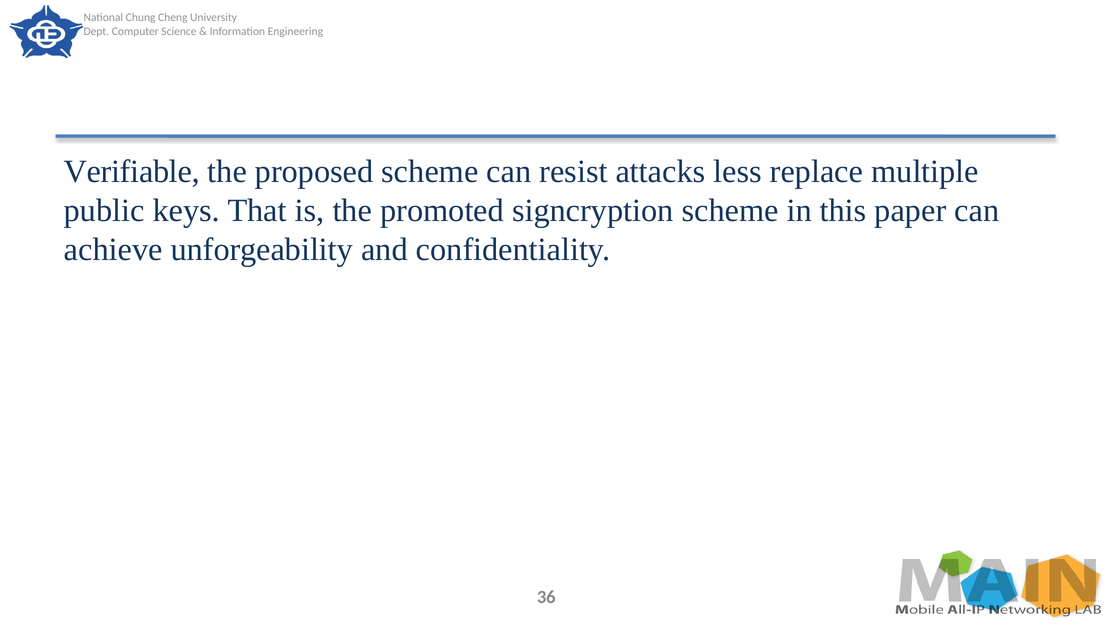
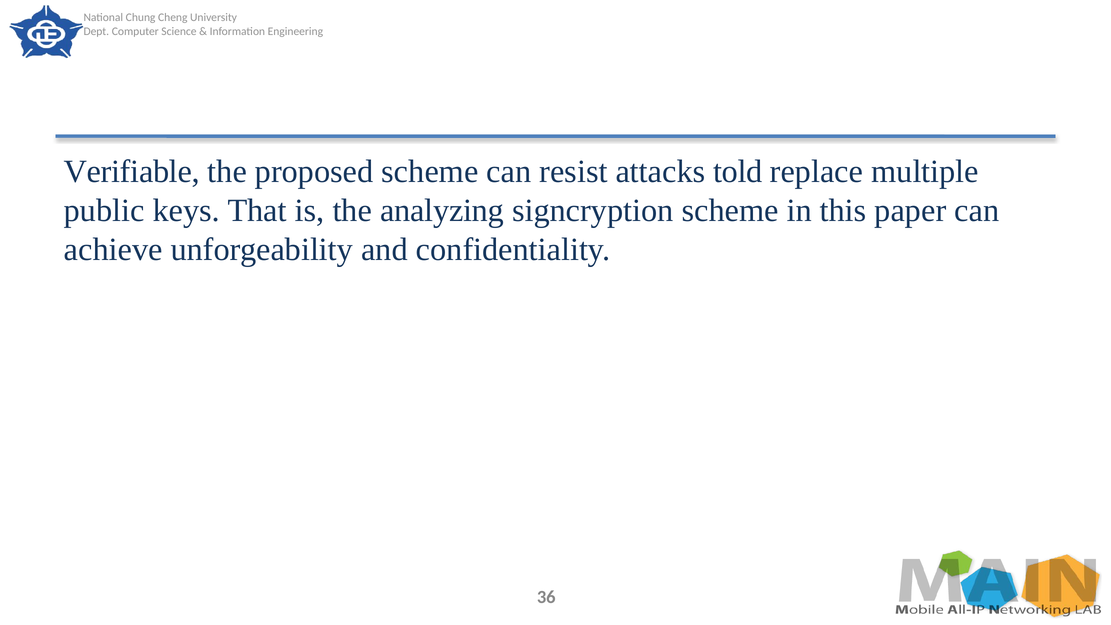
less: less -> told
promoted: promoted -> analyzing
